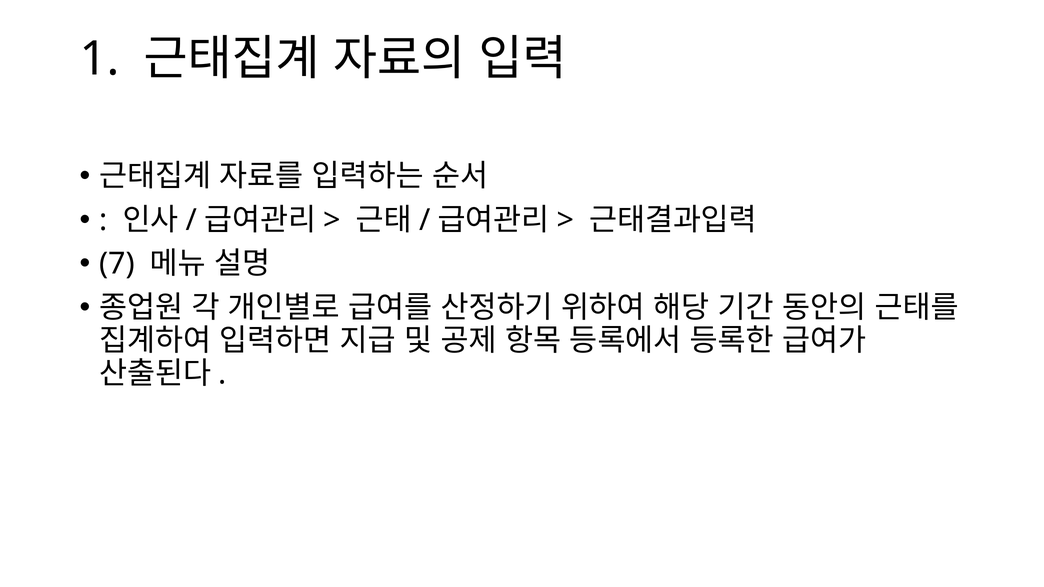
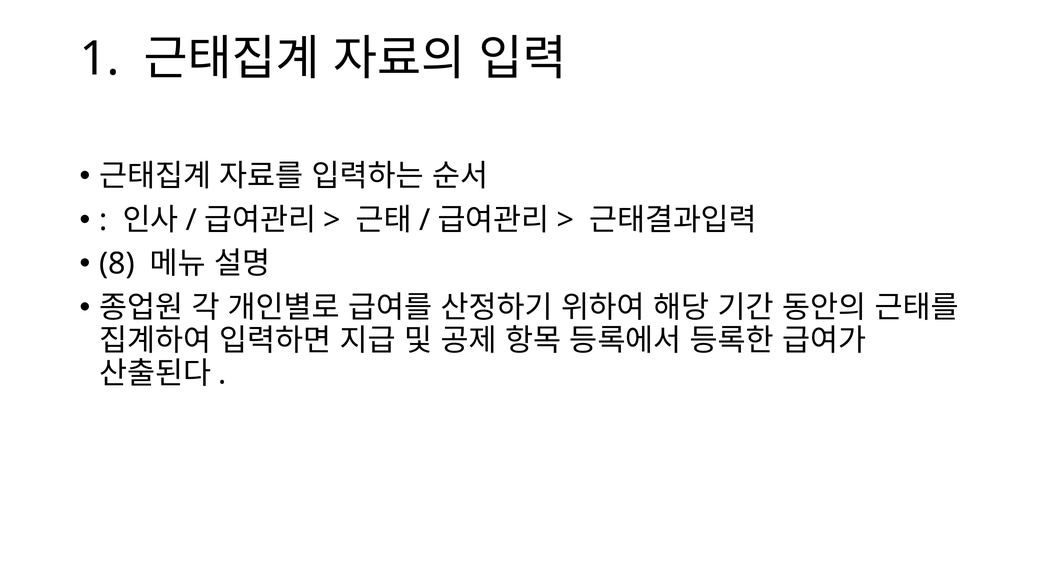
7: 7 -> 8
